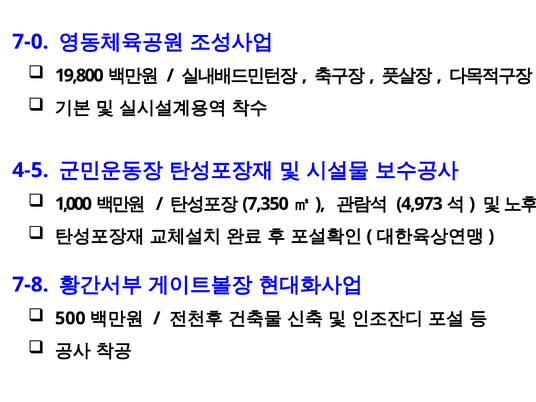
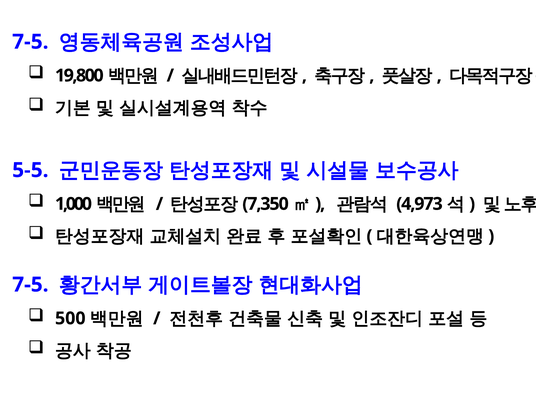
7-0 at (30, 42): 7-0 -> 7-5
4-5: 4-5 -> 5-5
7-8 at (30, 285): 7-8 -> 7-5
